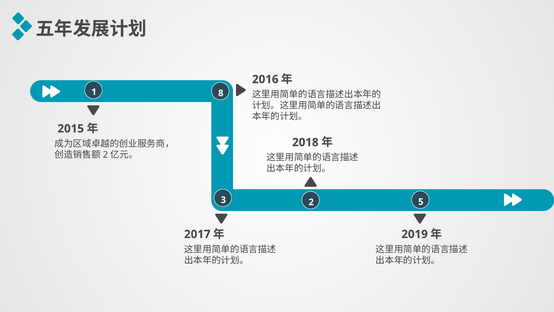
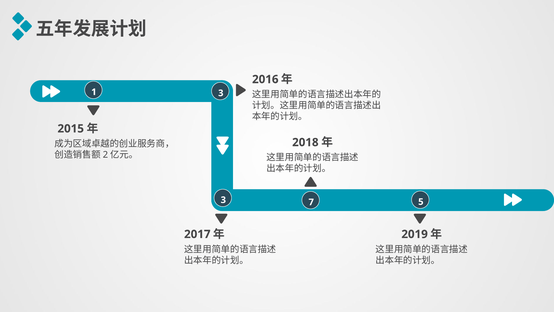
1 8: 8 -> 3
2: 2 -> 7
